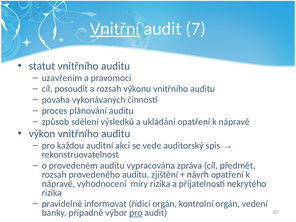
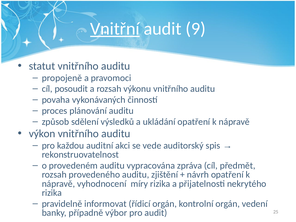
7: 7 -> 9
uzavřením: uzavřením -> propojeně
pro at (136, 213) underline: present -> none
